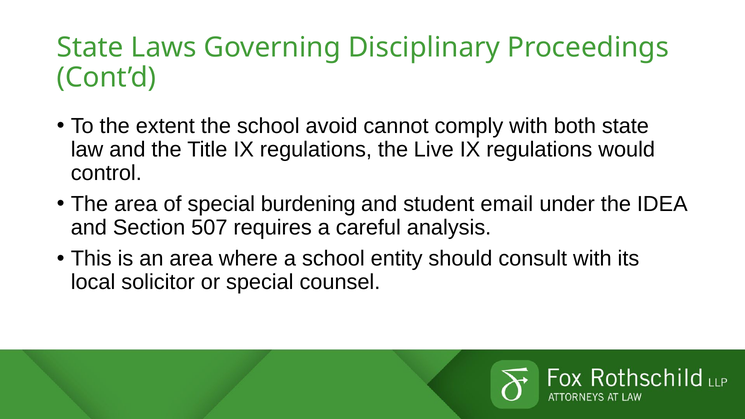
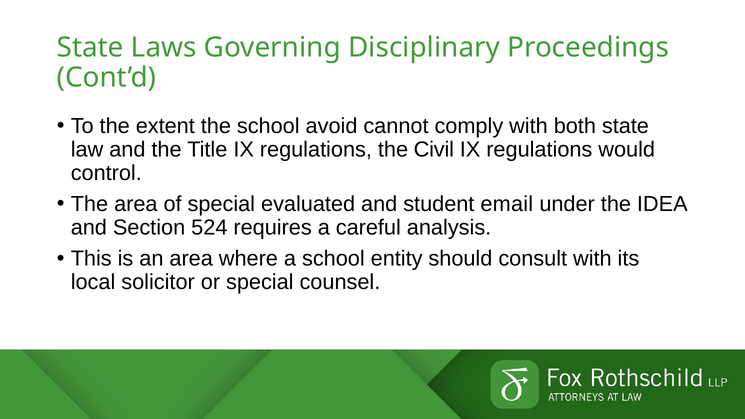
Live: Live -> Civil
burdening: burdening -> evaluated
507: 507 -> 524
